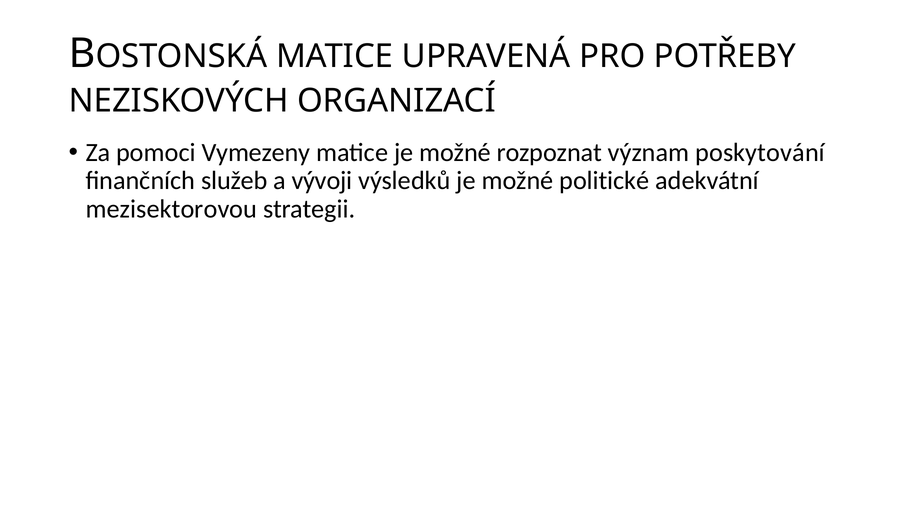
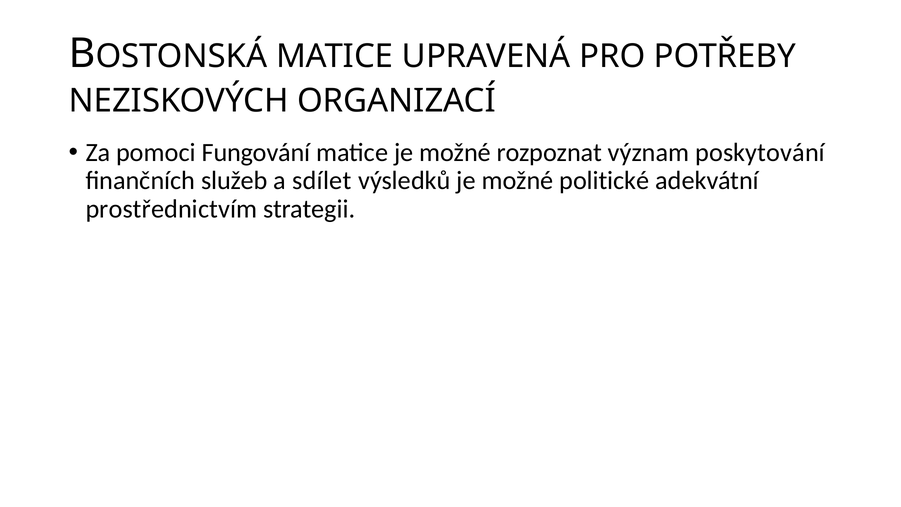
Vymezeny: Vymezeny -> Fungování
vývoji: vývoji -> sdílet
mezisektorovou: mezisektorovou -> prostřednictvím
